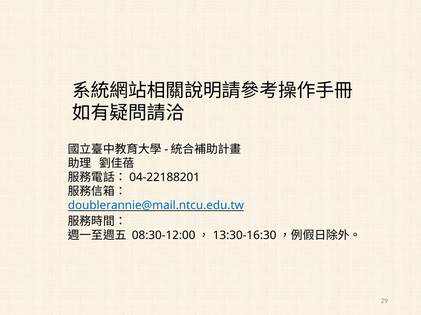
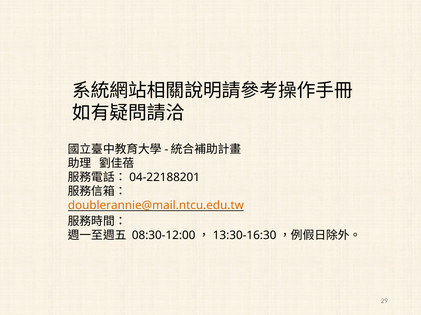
doublerannie@mail.ntcu.edu.tw colour: blue -> orange
